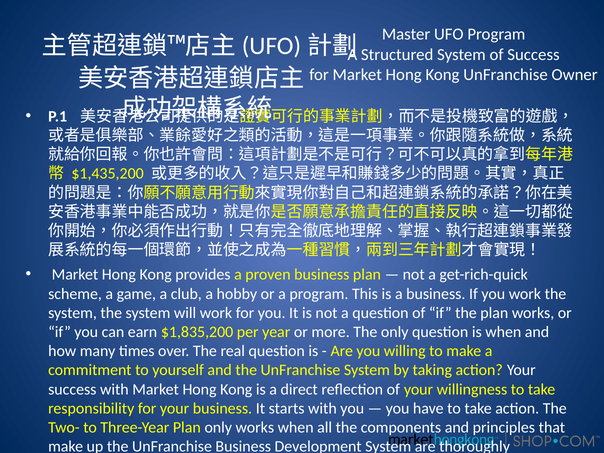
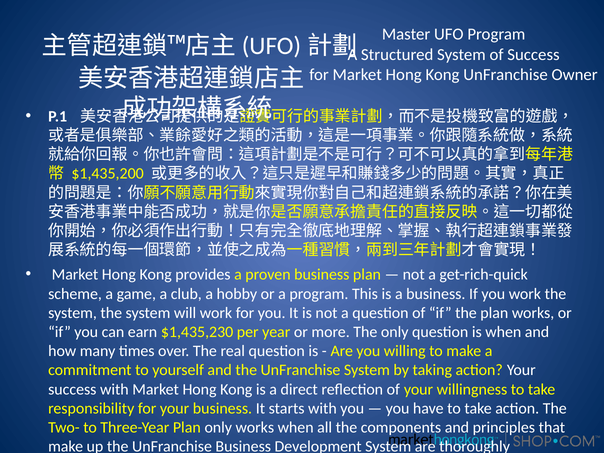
$1,835,200: $1,835,200 -> $1,435,230
